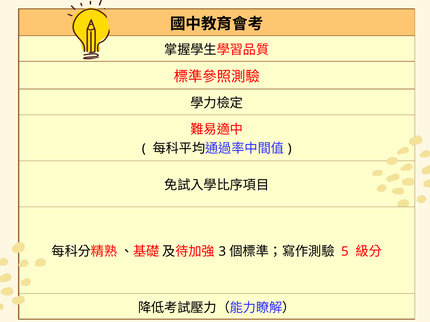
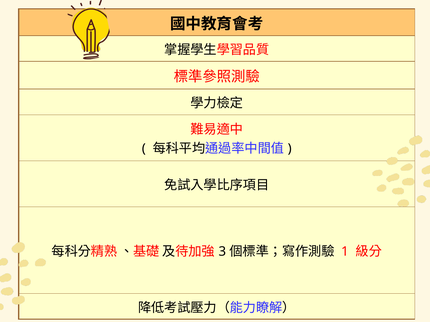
5: 5 -> 1
